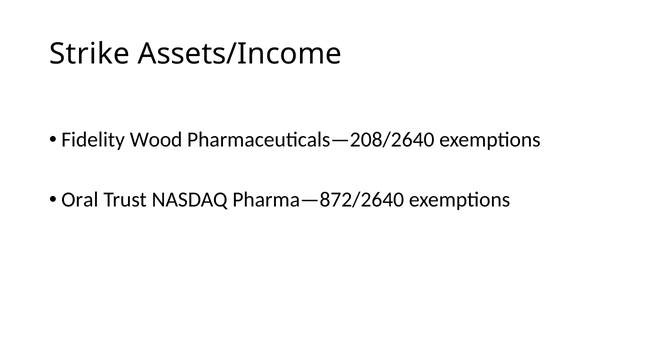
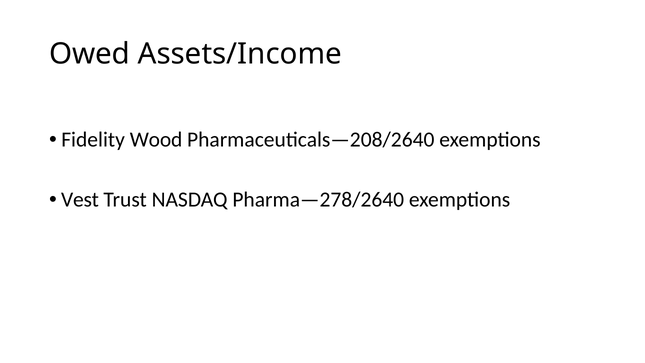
Strike: Strike -> Owed
Oral: Oral -> Vest
Pharma—872/2640: Pharma—872/2640 -> Pharma—278/2640
